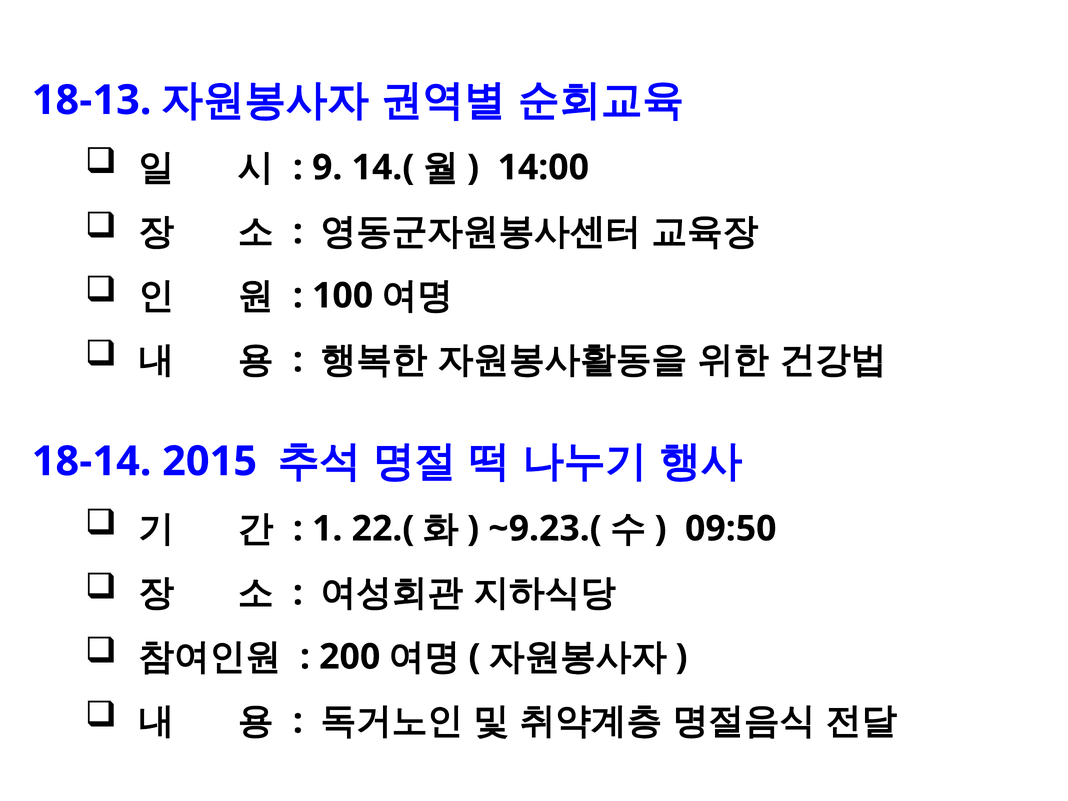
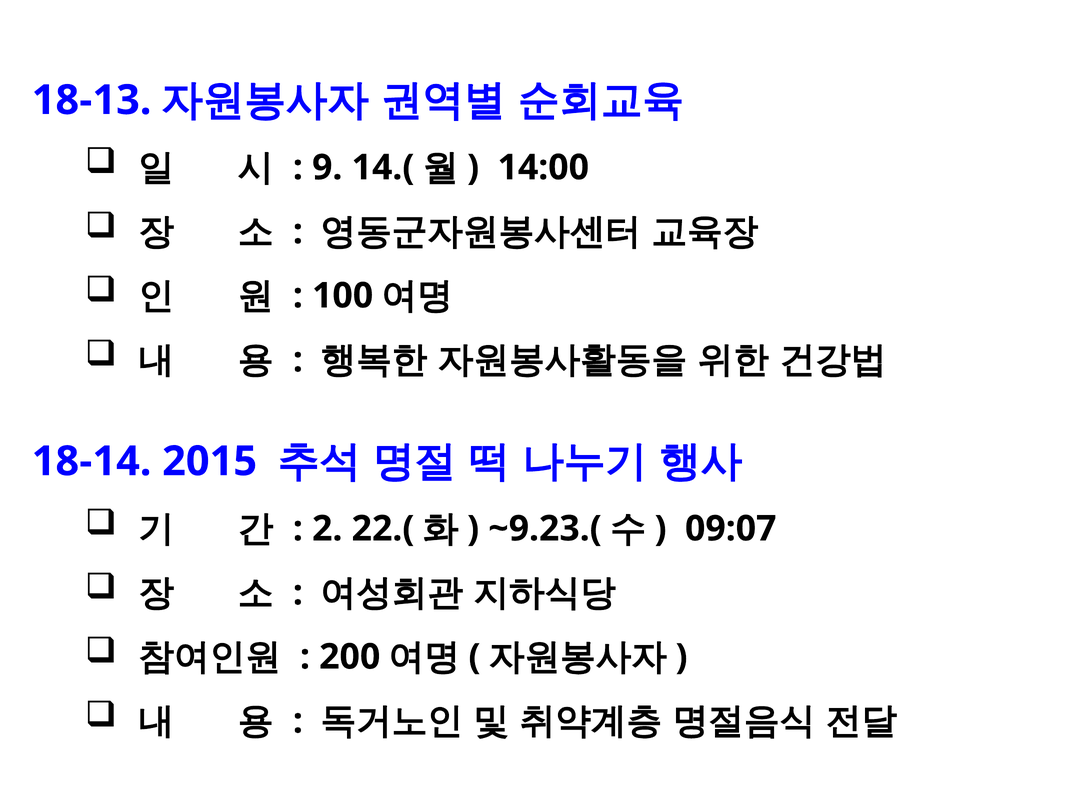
1: 1 -> 2
09:50: 09:50 -> 09:07
